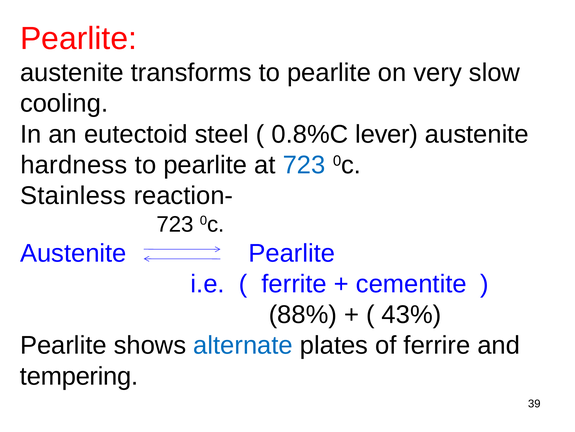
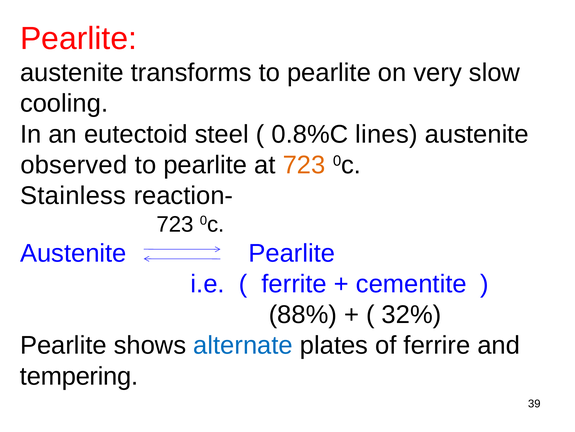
lever: lever -> lines
hardness: hardness -> observed
723 at (304, 165) colour: blue -> orange
43%: 43% -> 32%
